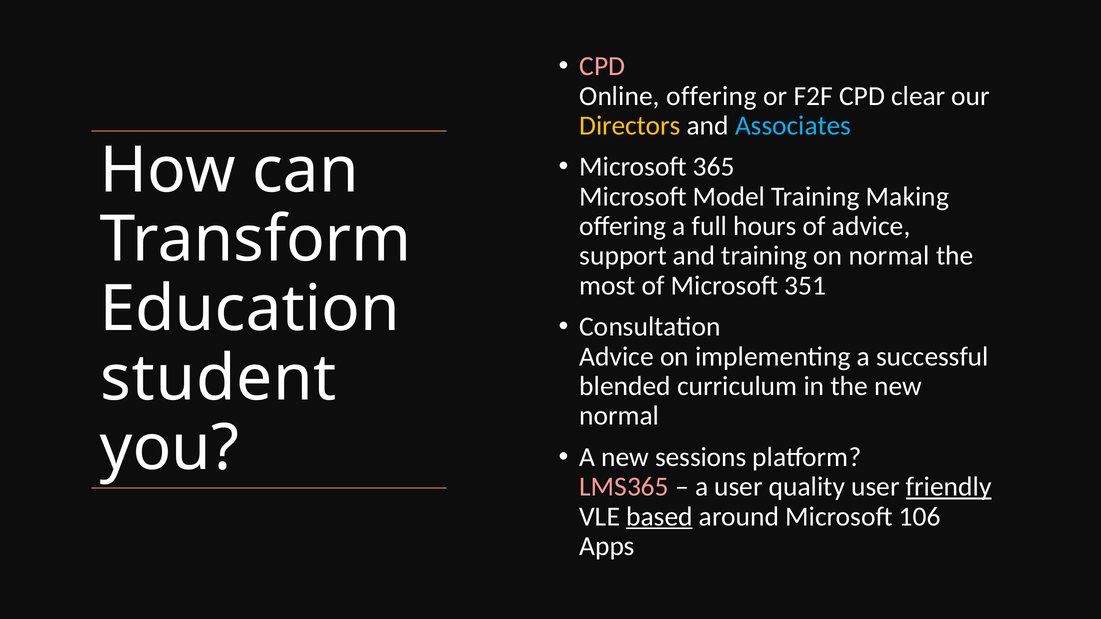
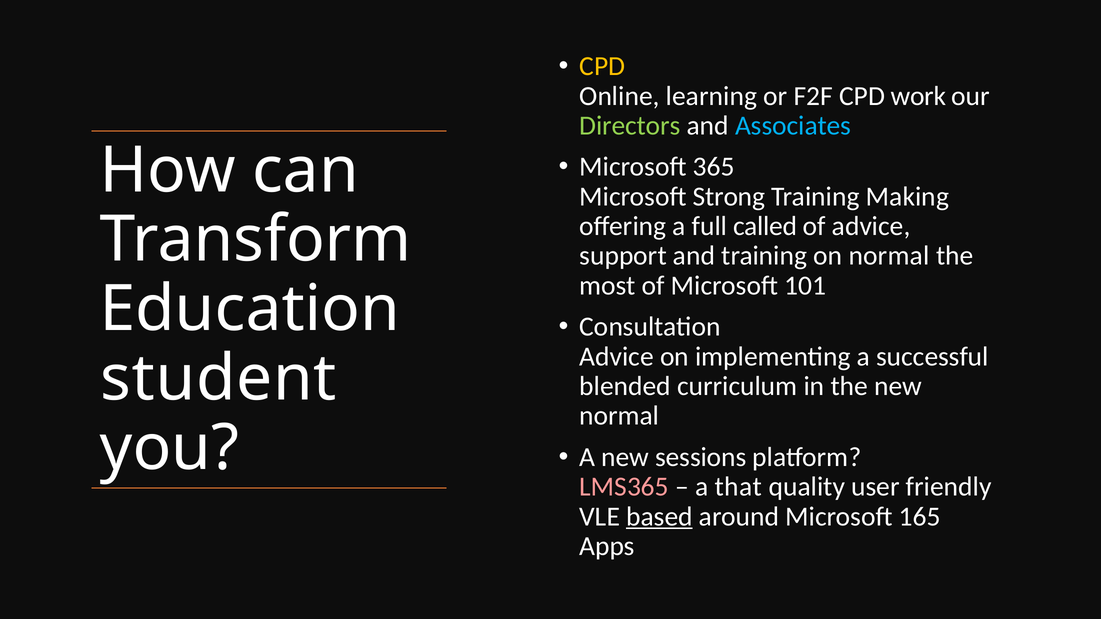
CPD at (602, 66) colour: pink -> yellow
Online offering: offering -> learning
clear: clear -> work
Directors colour: yellow -> light green
Model: Model -> Strong
hours: hours -> called
351: 351 -> 101
a user: user -> that
friendly underline: present -> none
106: 106 -> 165
